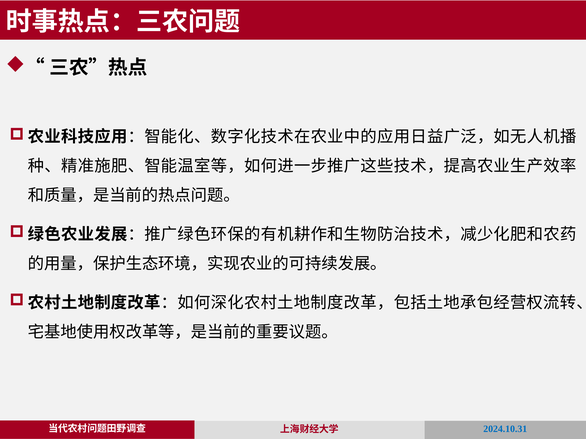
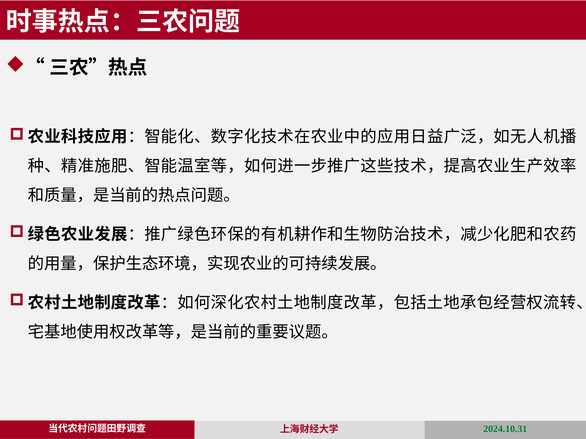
2024.10.31 colour: blue -> green
